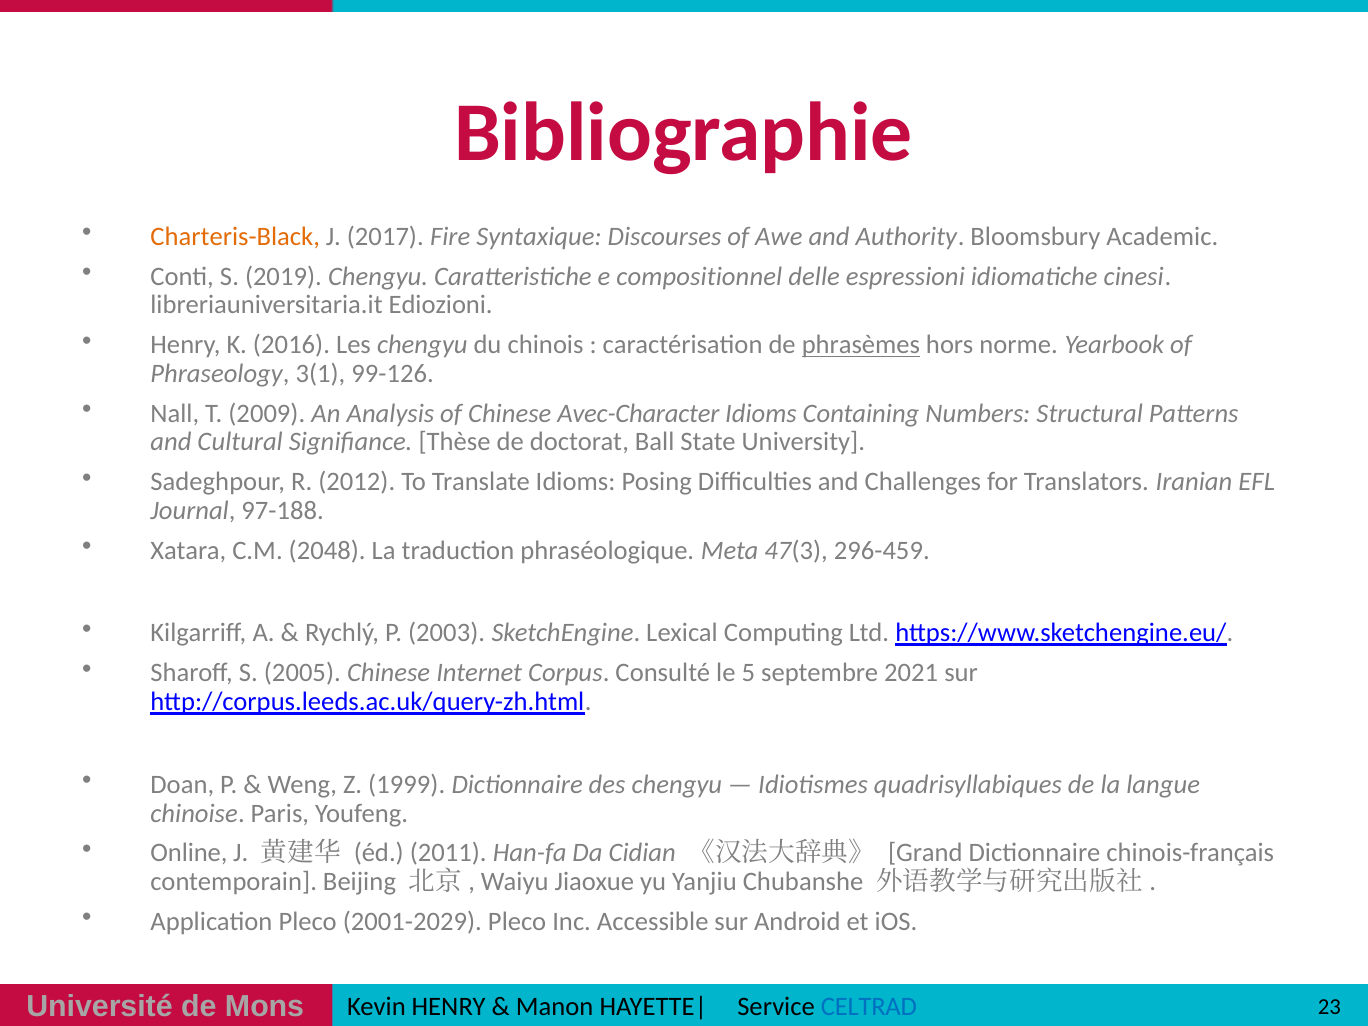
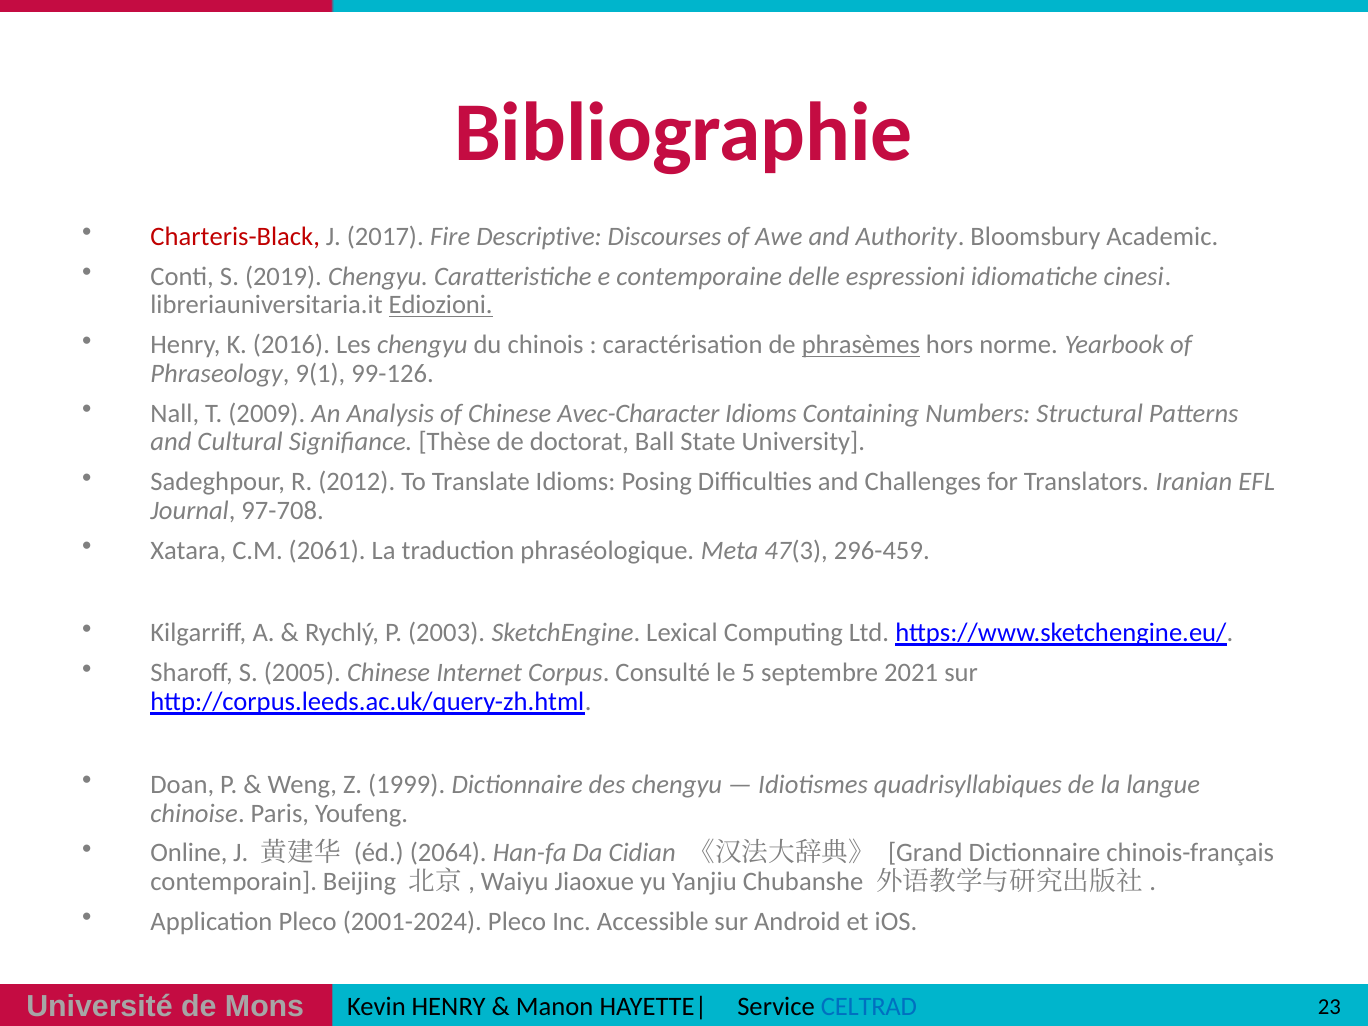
Charteris-Black colour: orange -> red
Syntaxique: Syntaxique -> Descriptive
compositionnel: compositionnel -> contemporaine
Ediozioni underline: none -> present
3(1: 3(1 -> 9(1
97-188: 97-188 -> 97-708
2048: 2048 -> 2061
2011: 2011 -> 2064
2001-2029: 2001-2029 -> 2001-2024
